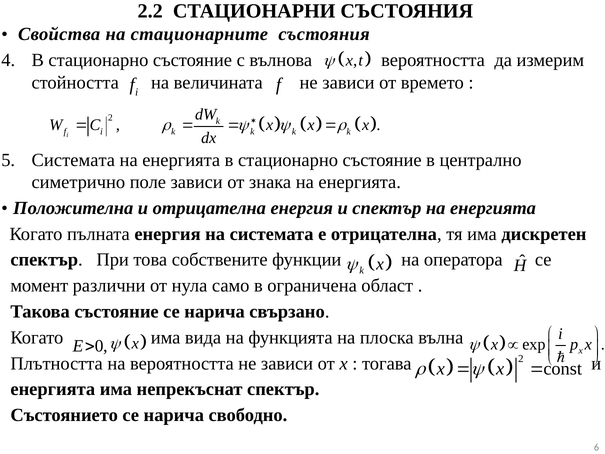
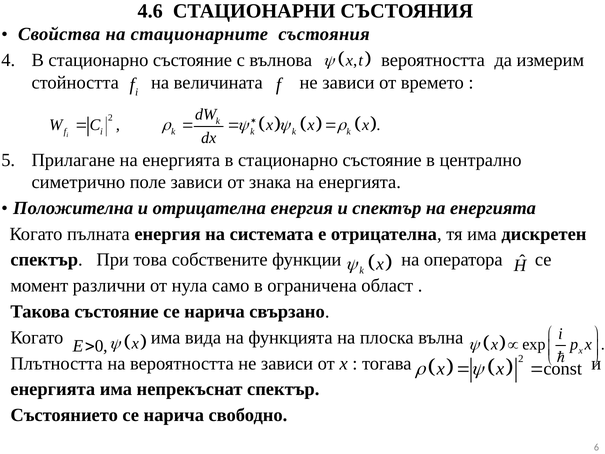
2.2: 2.2 -> 4.6
5 Системата: Системата -> Прилагане
